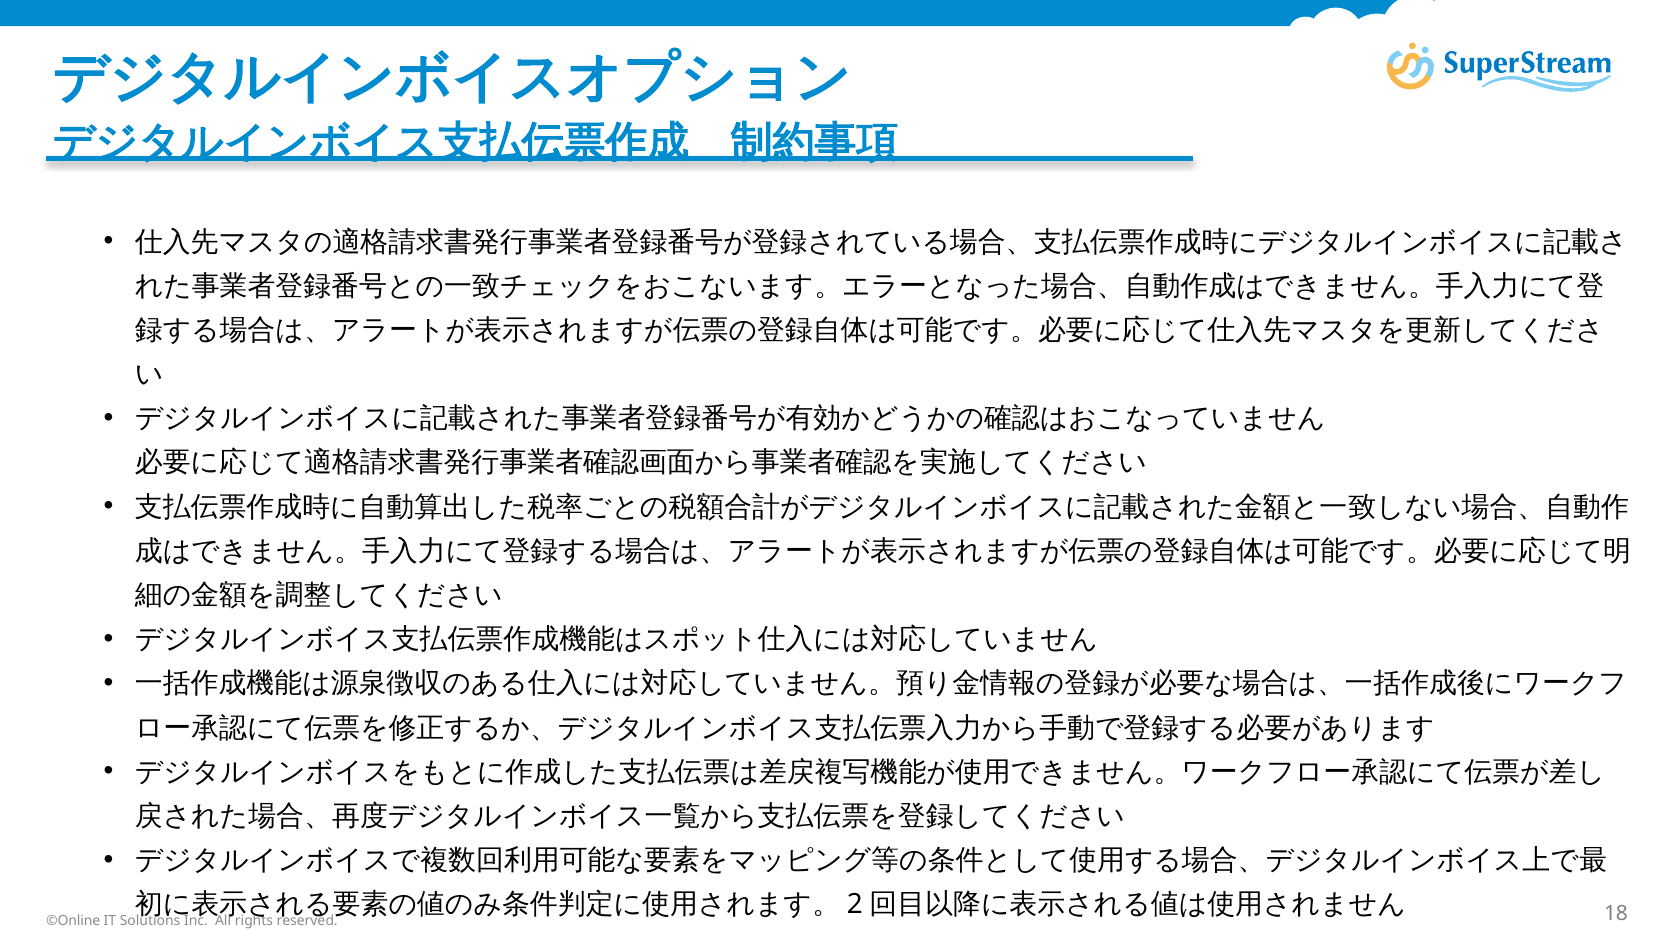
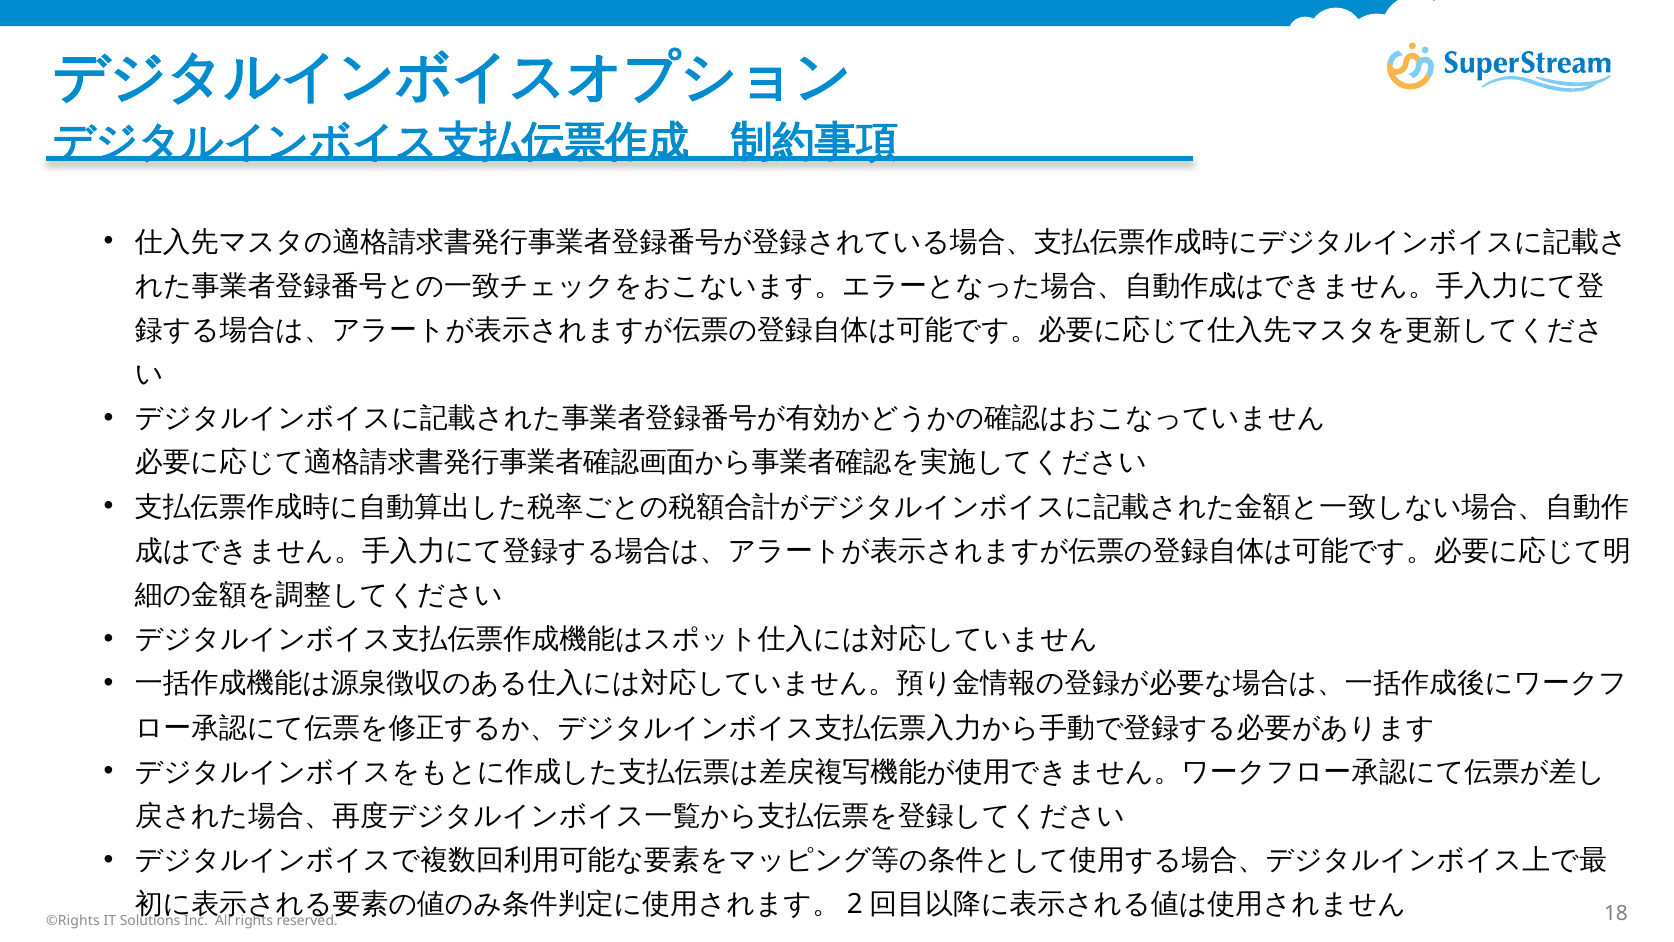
©Online: ©Online -> ©Rights
